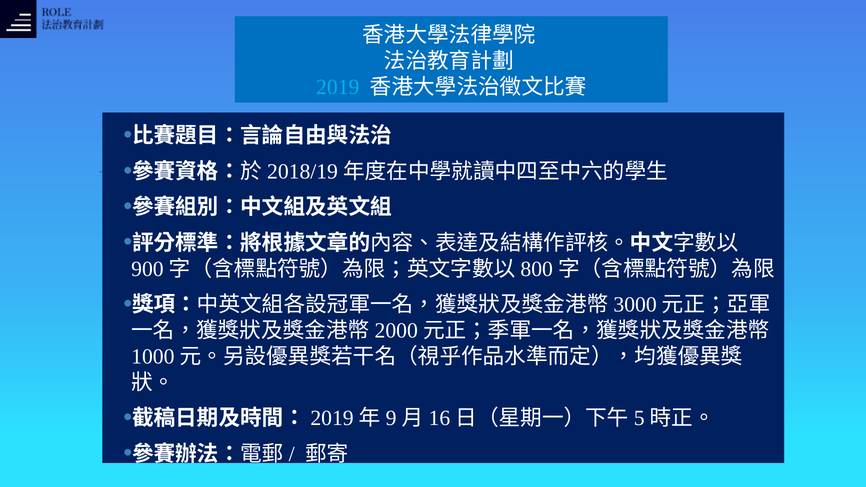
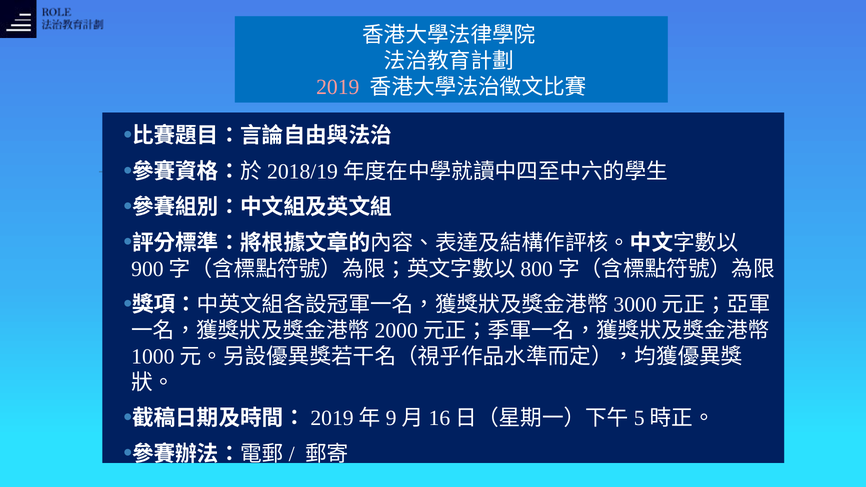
2019 colour: light blue -> pink
